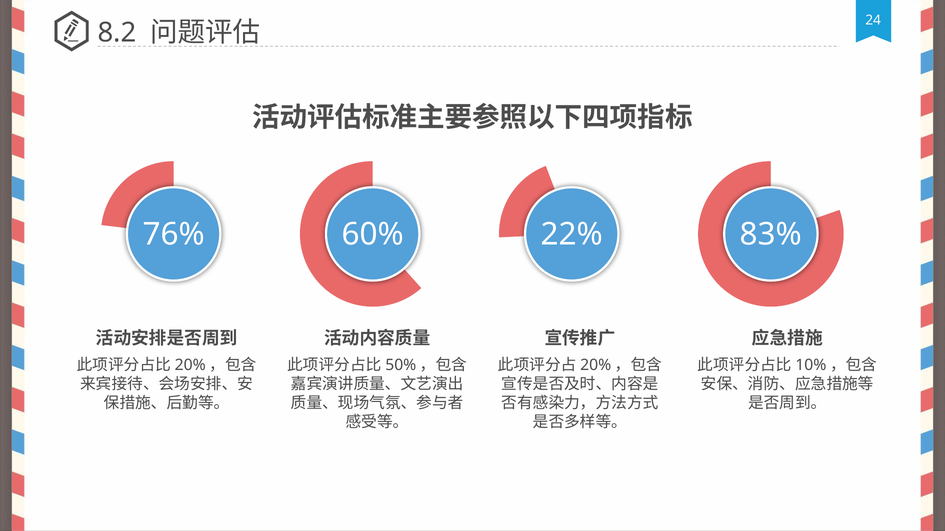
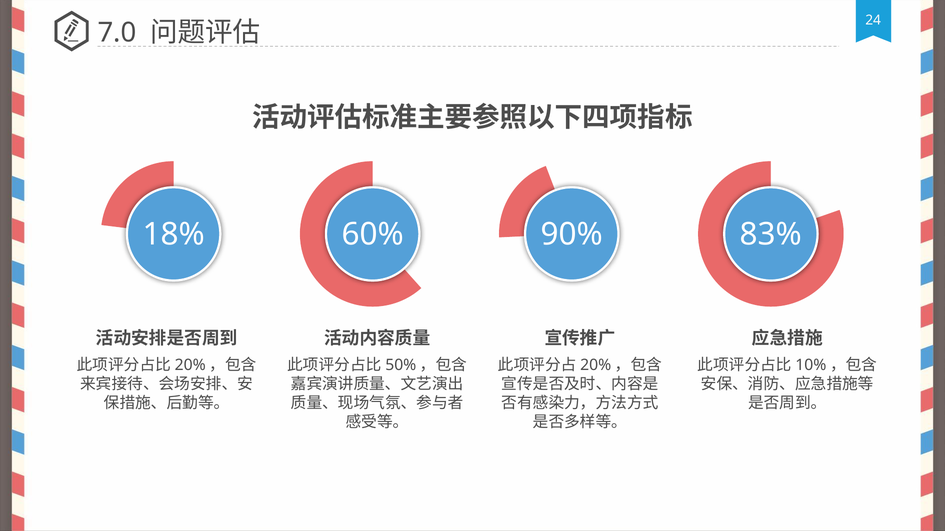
8.2: 8.2 -> 7.0
76%: 76% -> 18%
22%: 22% -> 90%
